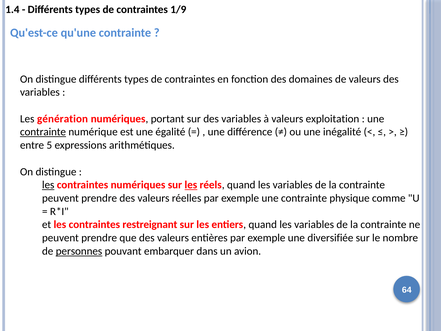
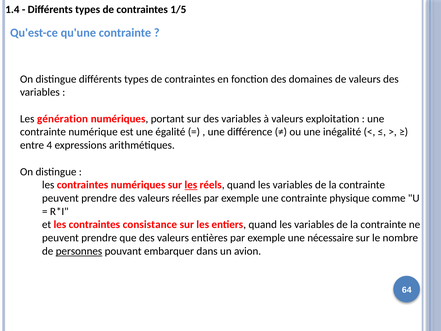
1/9: 1/9 -> 1/5
contrainte at (43, 132) underline: present -> none
5: 5 -> 4
les at (48, 185) underline: present -> none
restreignant: restreignant -> consistance
diversifiée: diversifiée -> nécessaire
